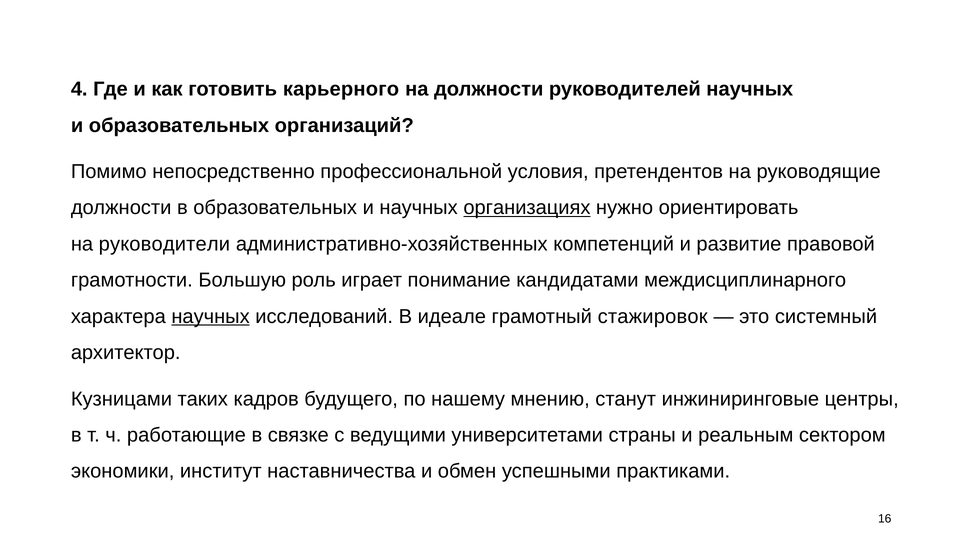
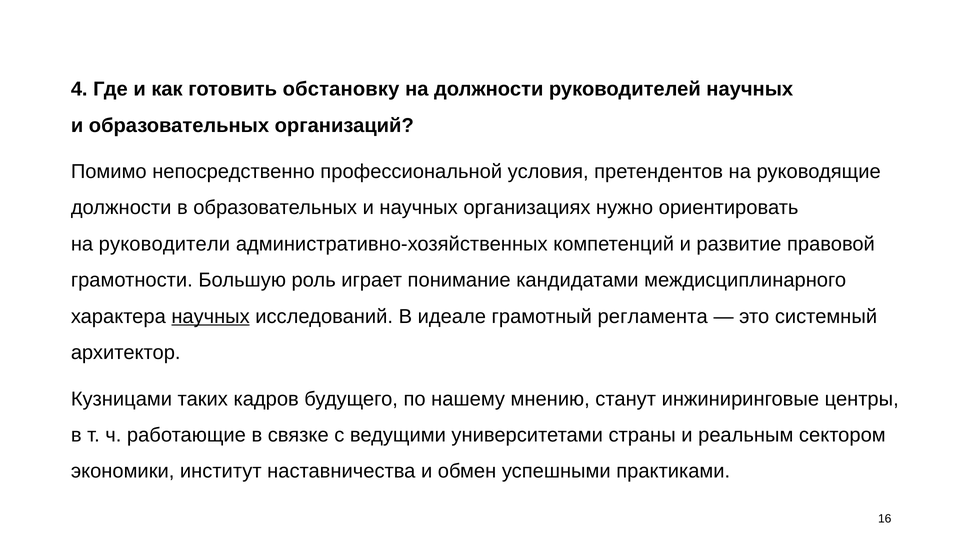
карьерного: карьерного -> обстановку
организациях underline: present -> none
стажировок: стажировок -> регламента
